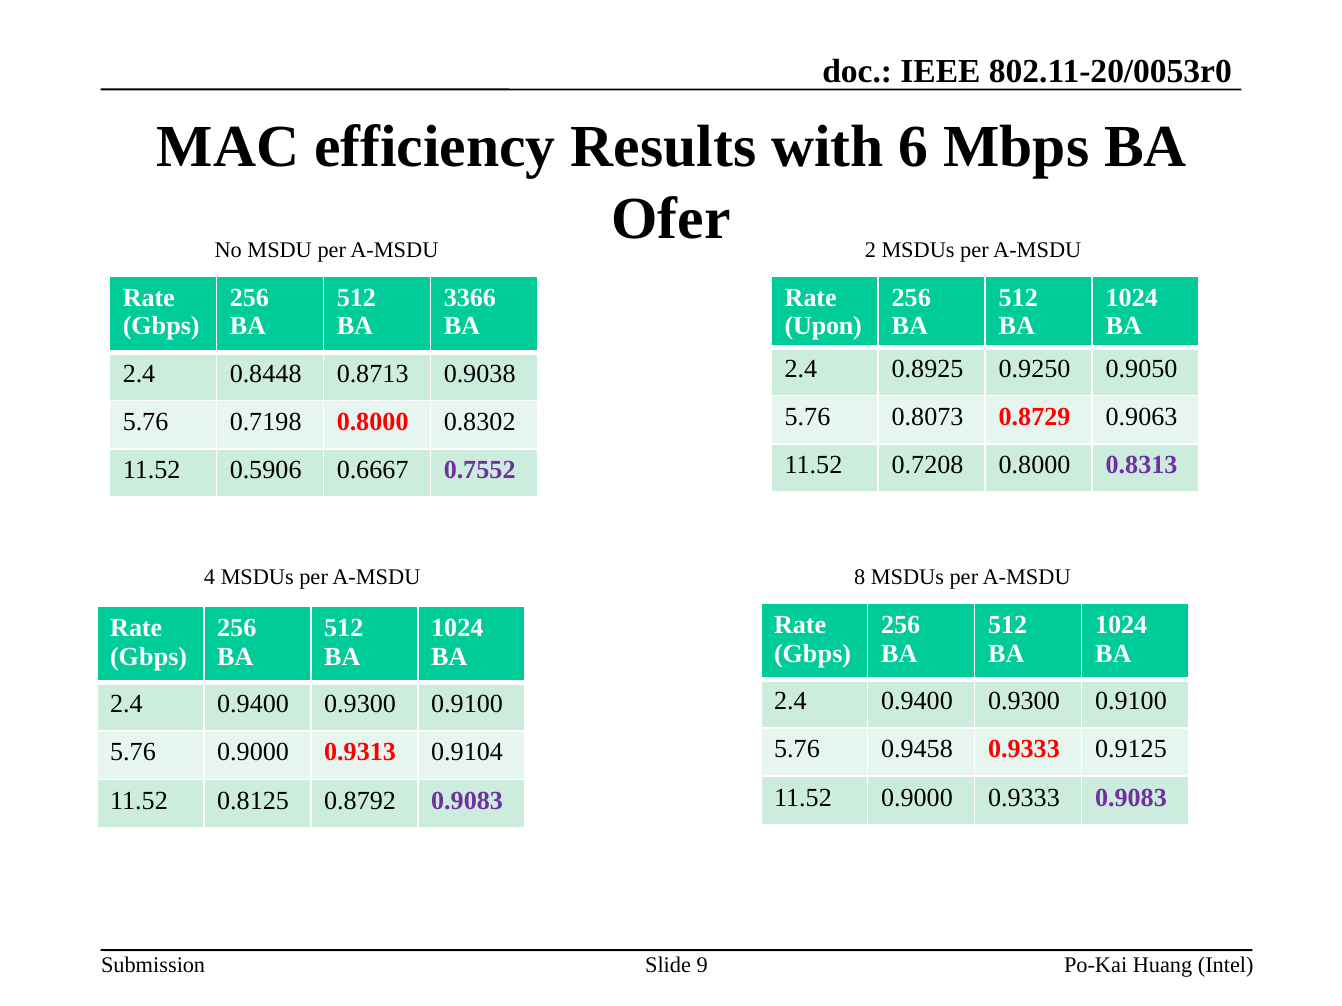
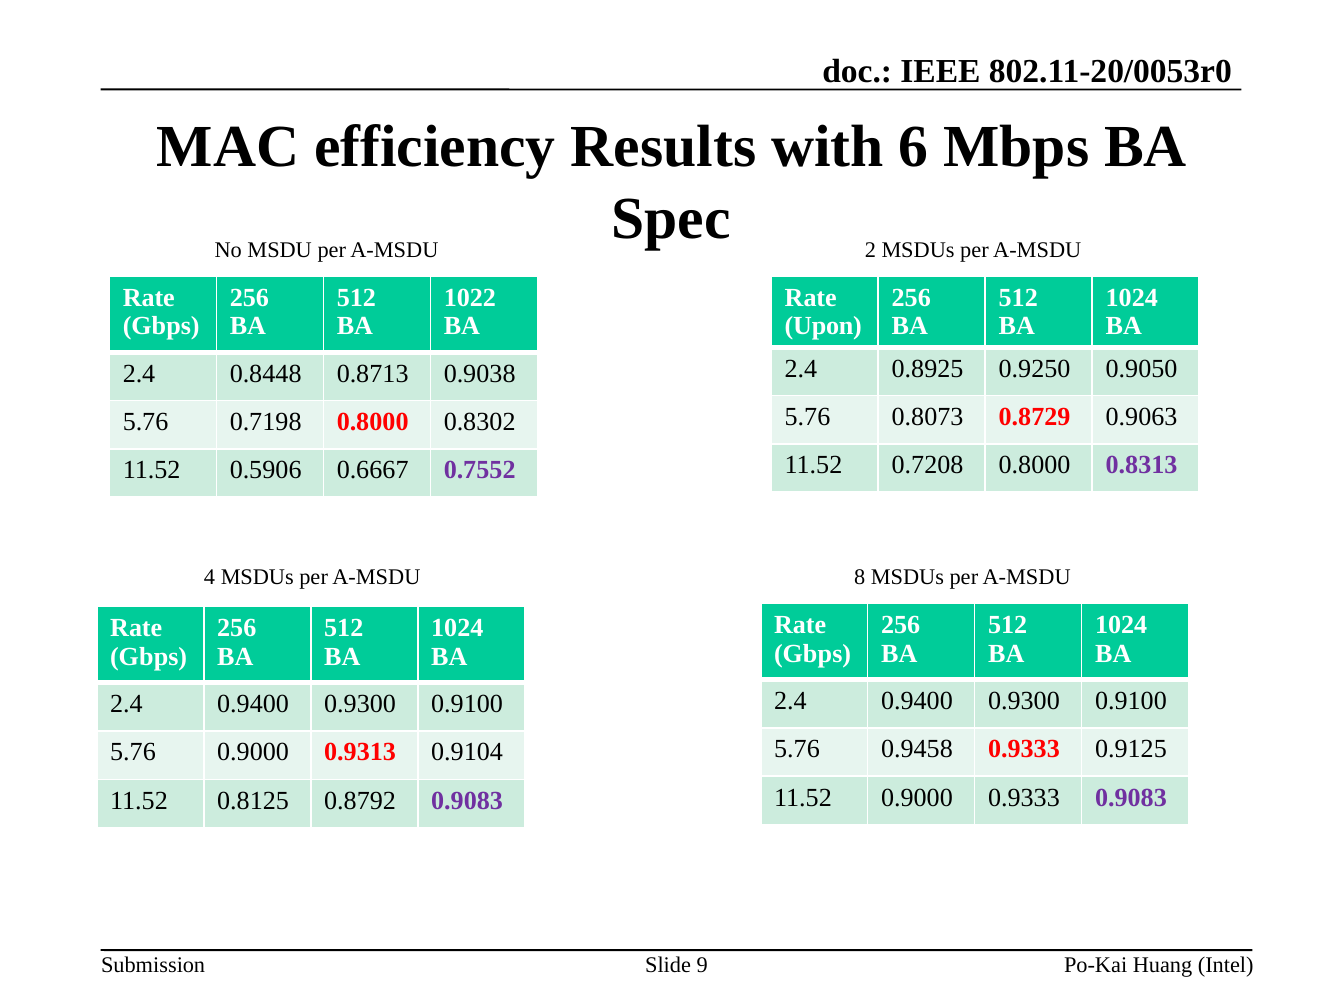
Ofer: Ofer -> Spec
3366: 3366 -> 1022
